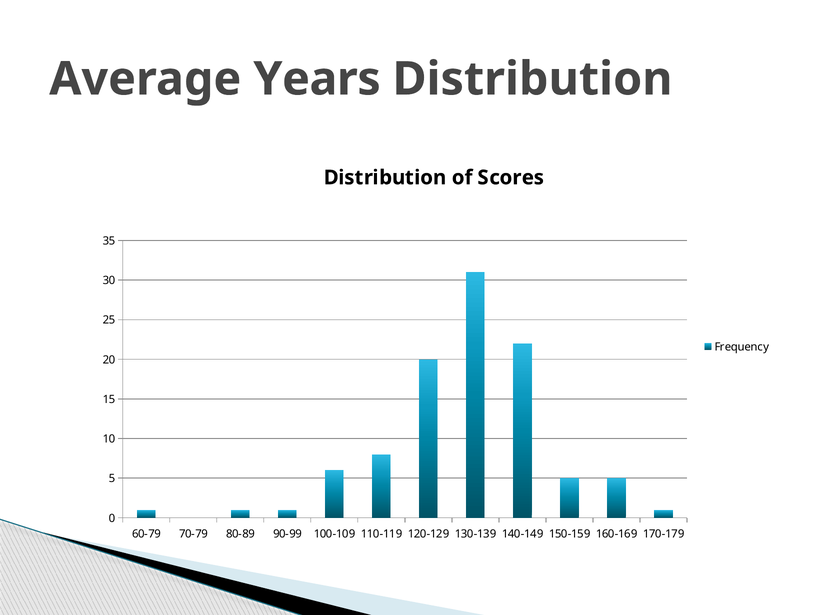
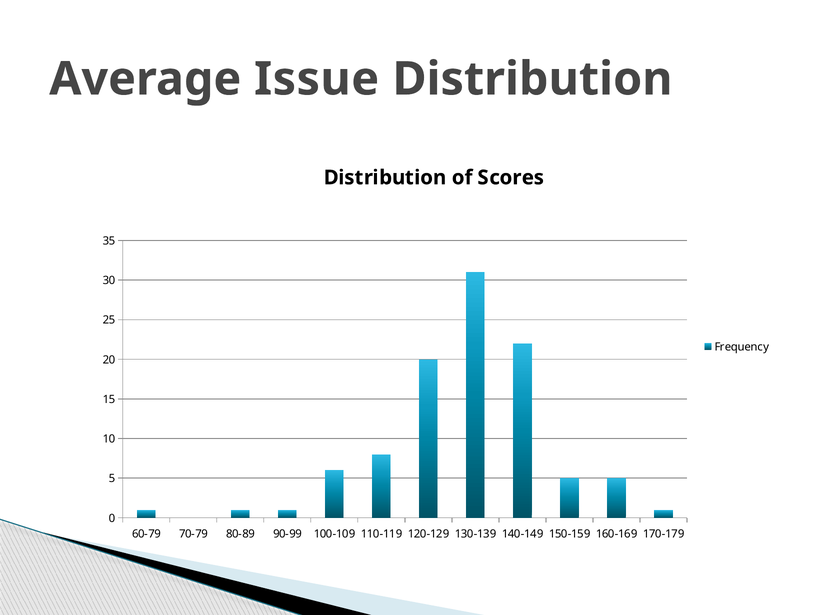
Years: Years -> Issue
